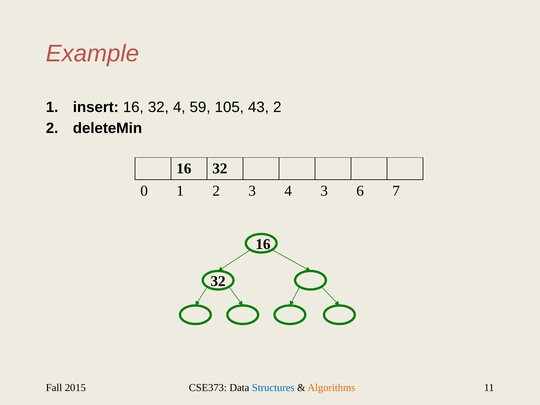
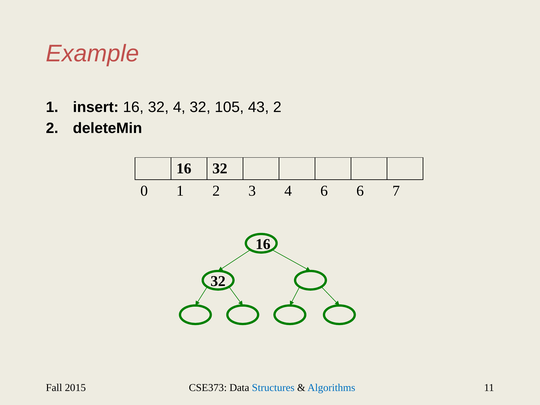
4 59: 59 -> 32
4 3: 3 -> 6
Algorithms colour: orange -> blue
